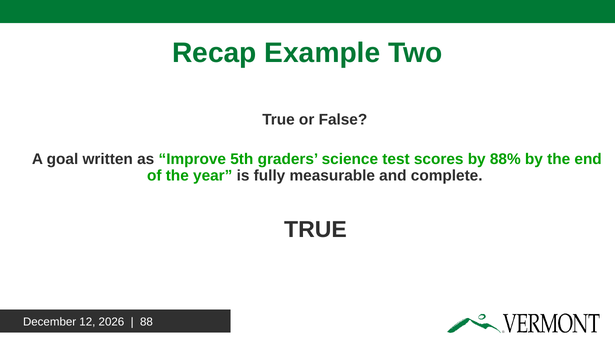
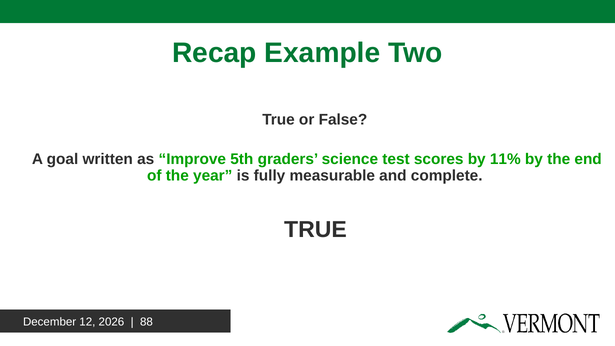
88%: 88% -> 11%
